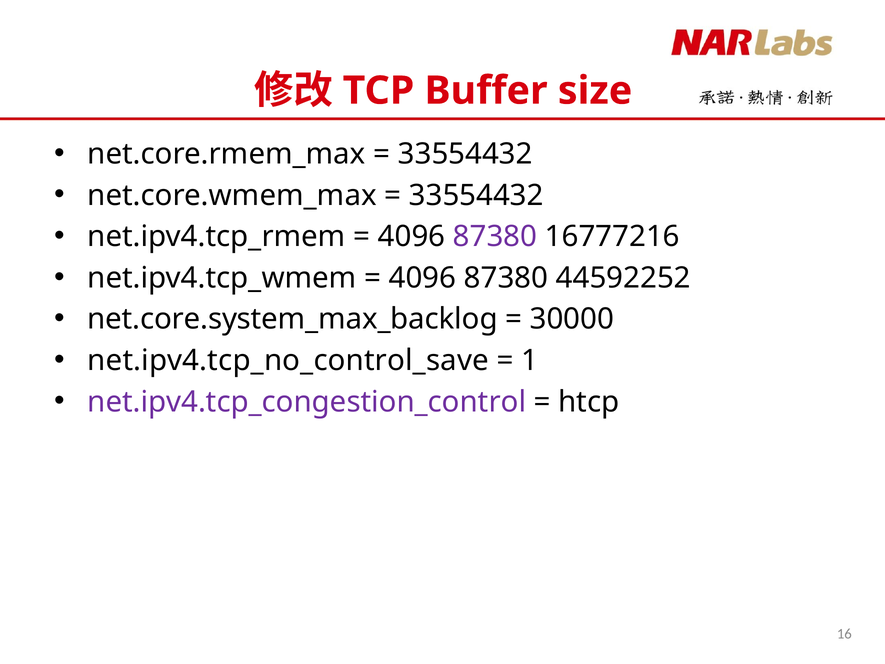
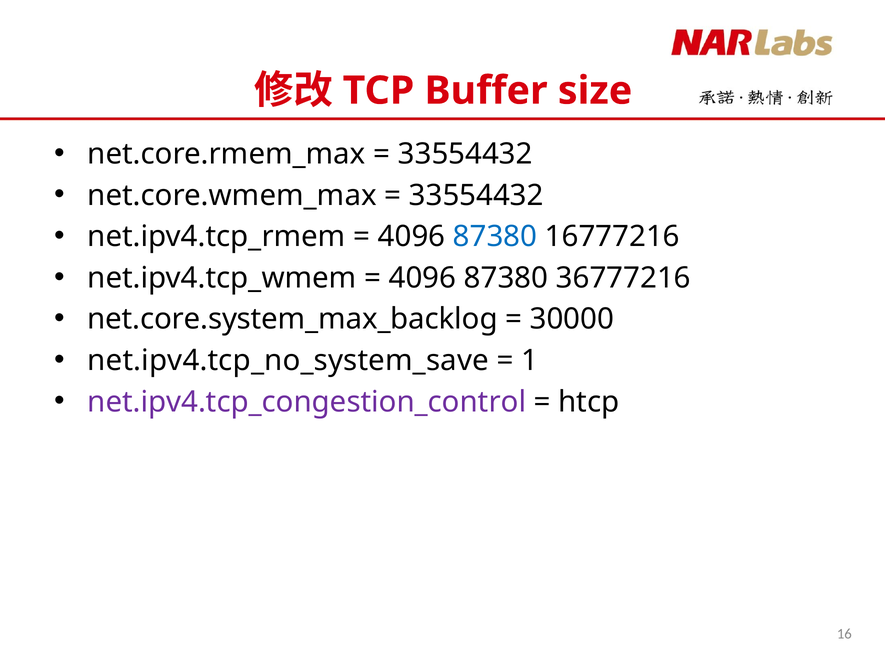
87380 at (495, 237) colour: purple -> blue
44592252: 44592252 -> 36777216
net.ipv4.tcp_no_control_save: net.ipv4.tcp_no_control_save -> net.ipv4.tcp_no_system_save
